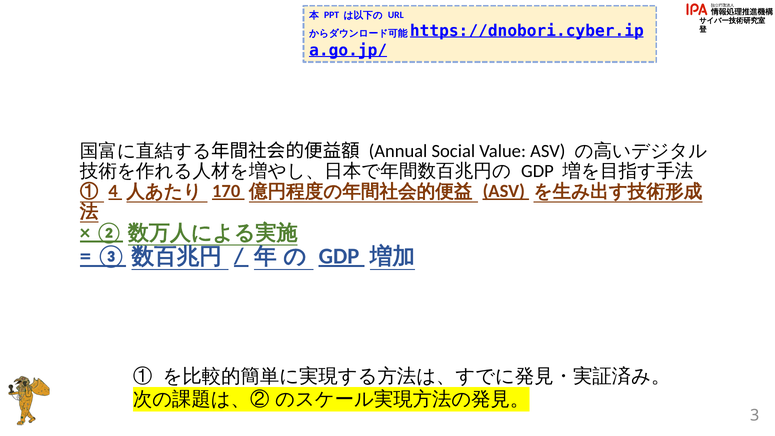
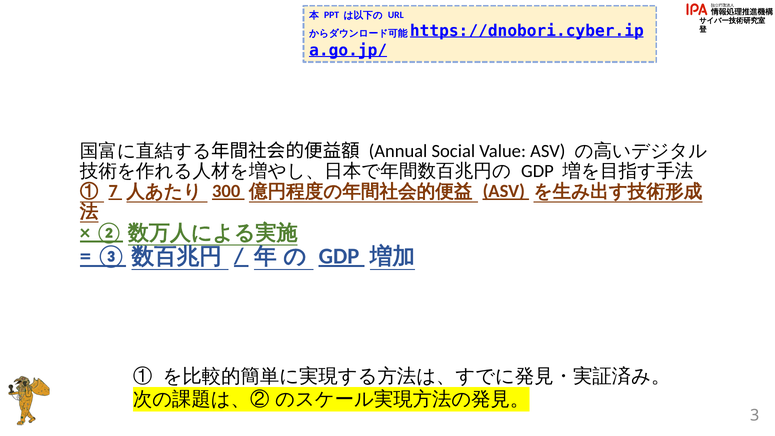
4: 4 -> 7
170: 170 -> 300
